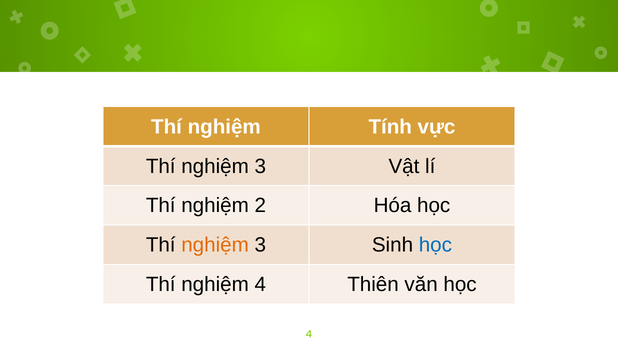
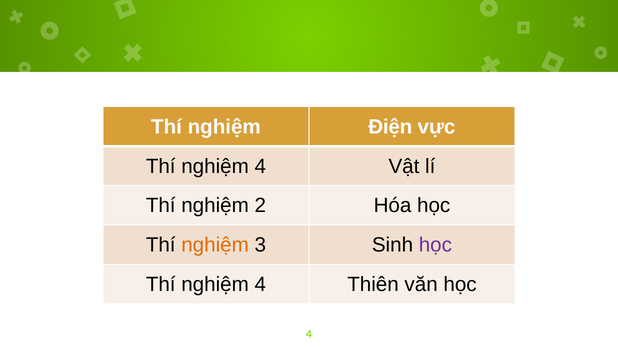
Tính: Tính -> Điện
3 at (260, 166): 3 -> 4
học at (435, 245) colour: blue -> purple
